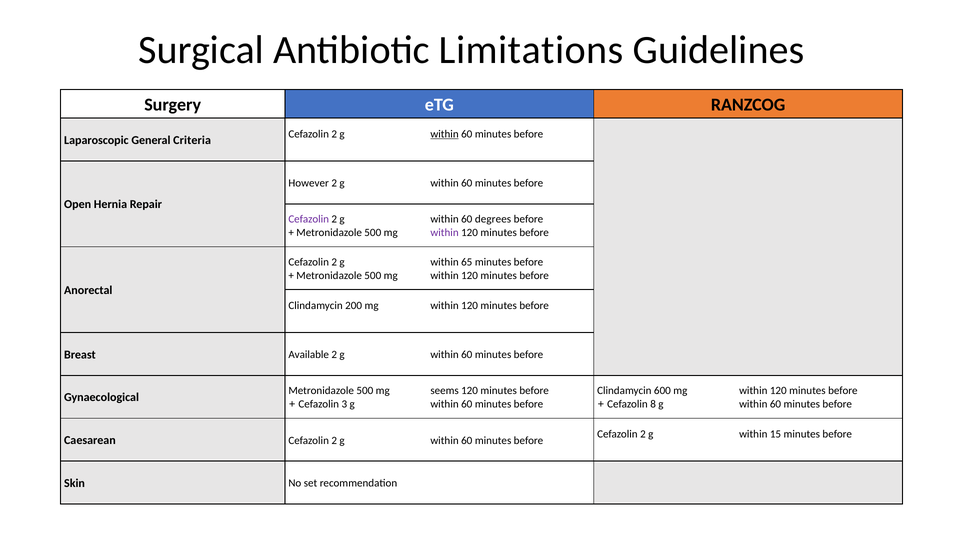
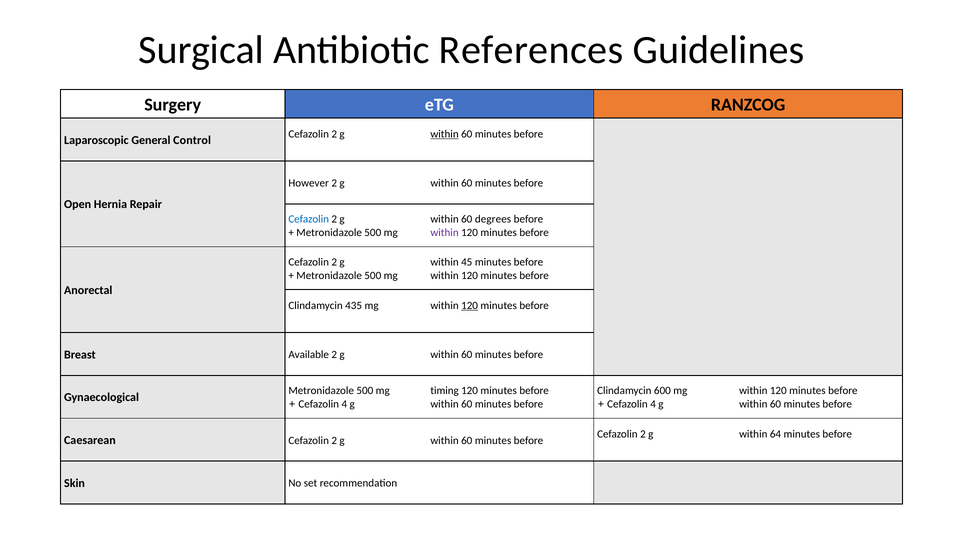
Limitations: Limitations -> References
Criteria: Criteria -> Control
Cefazolin at (309, 219) colour: purple -> blue
65: 65 -> 45
200: 200 -> 435
120 at (470, 305) underline: none -> present
seems: seems -> timing
3 at (344, 404): 3 -> 4
8 at (653, 404): 8 -> 4
15: 15 -> 64
